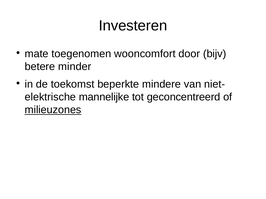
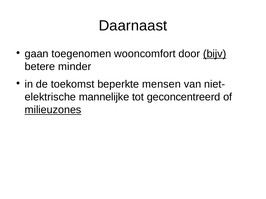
Investeren: Investeren -> Daarnaast
mate: mate -> gaan
bijv underline: none -> present
mindere: mindere -> mensen
